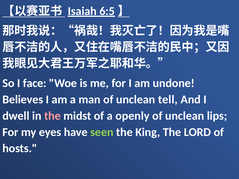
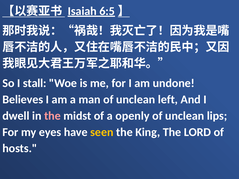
face: face -> stall
tell: tell -> left
seen colour: light green -> yellow
